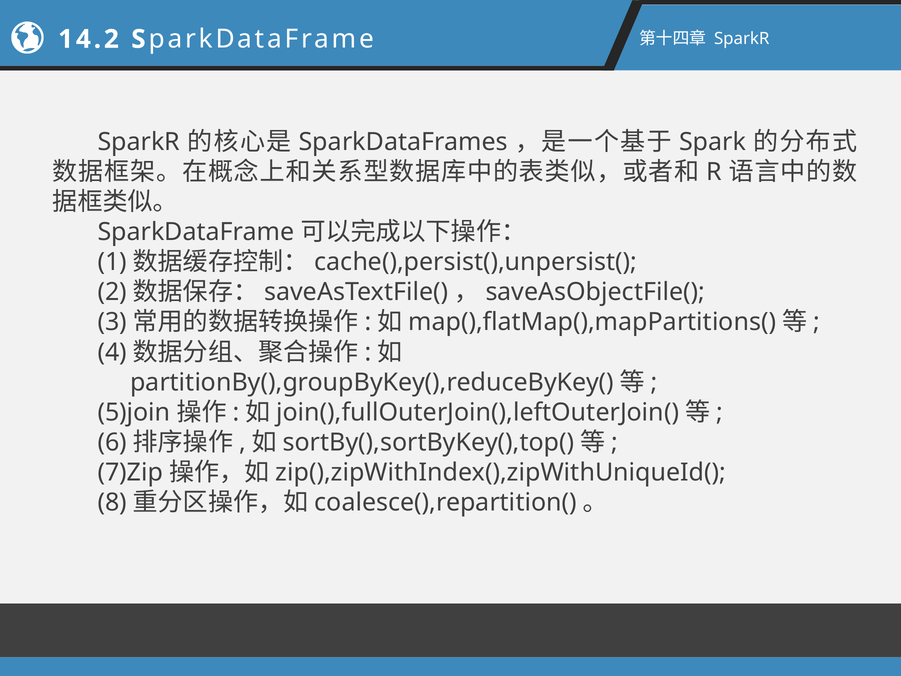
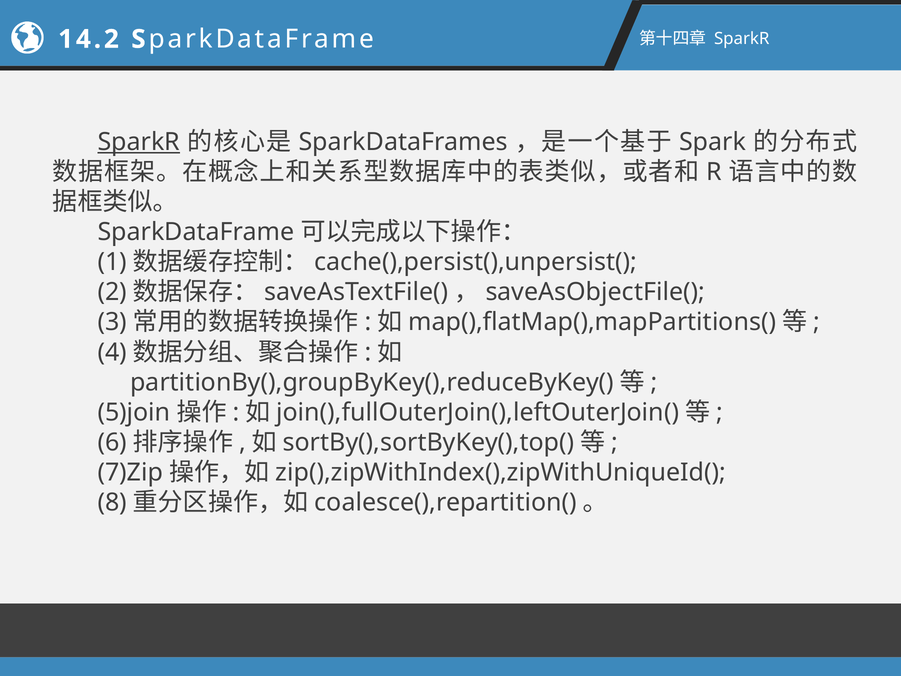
SparkR at (139, 142) underline: none -> present
